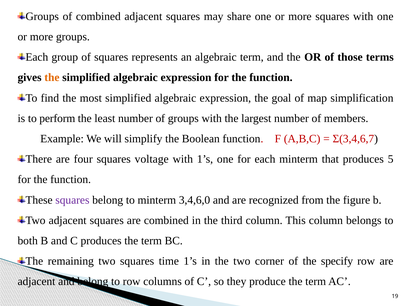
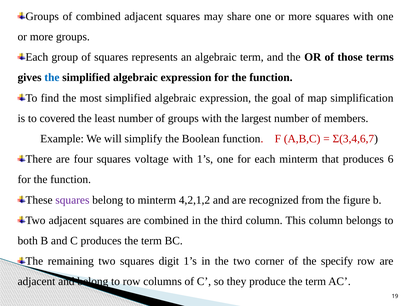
the at (52, 78) colour: orange -> blue
perform: perform -> covered
5: 5 -> 6
3,4,6,0: 3,4,6,0 -> 4,2,1,2
time: time -> digit
